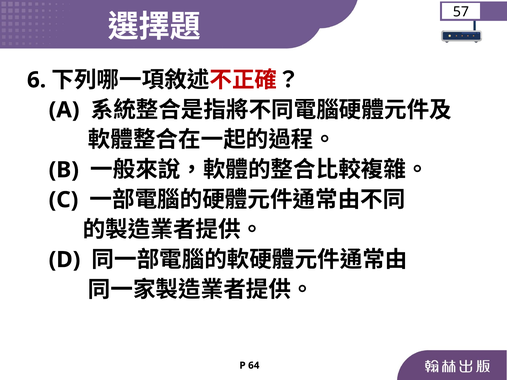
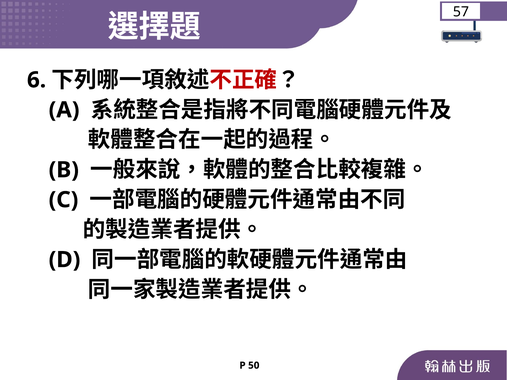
64: 64 -> 50
